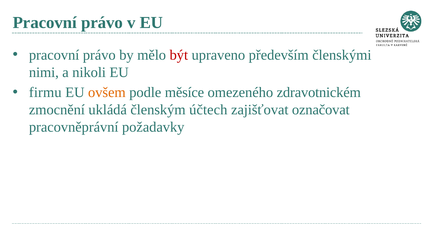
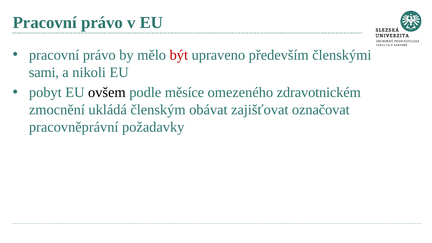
nimi: nimi -> sami
firmu: firmu -> pobyt
ovšem colour: orange -> black
účtech: účtech -> obávat
